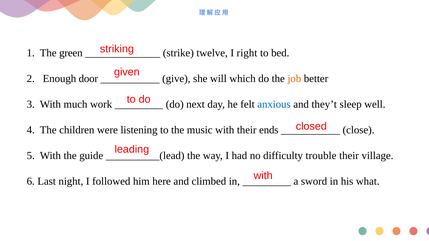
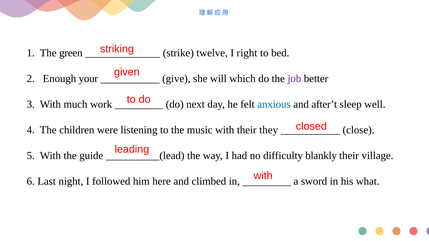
door: door -> your
job colour: orange -> purple
they’t: they’t -> after’t
ends: ends -> they
trouble: trouble -> blankly
